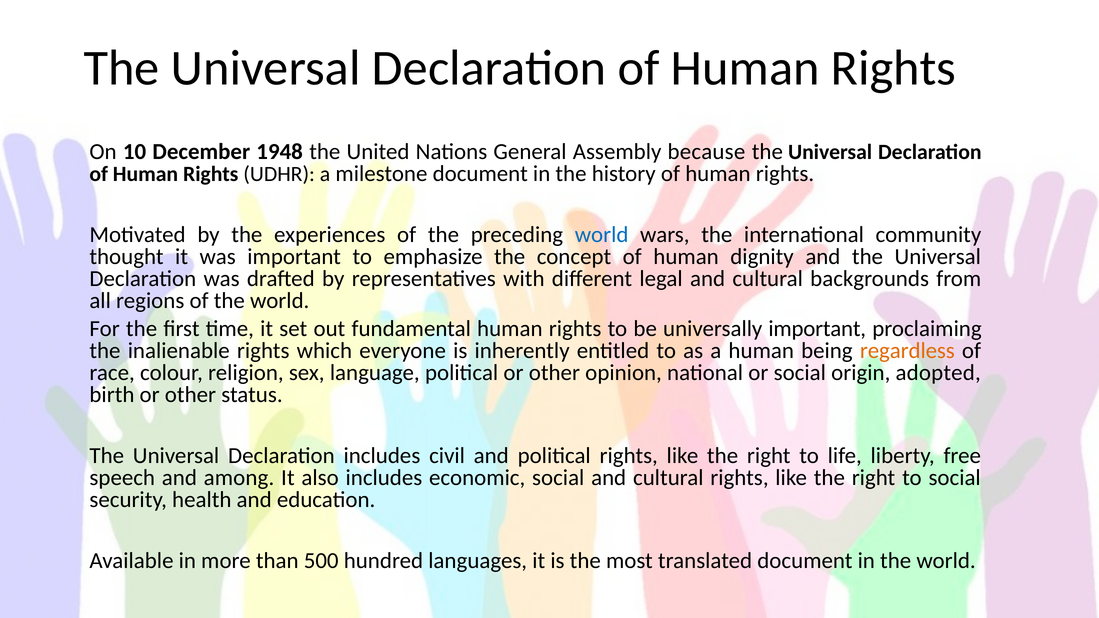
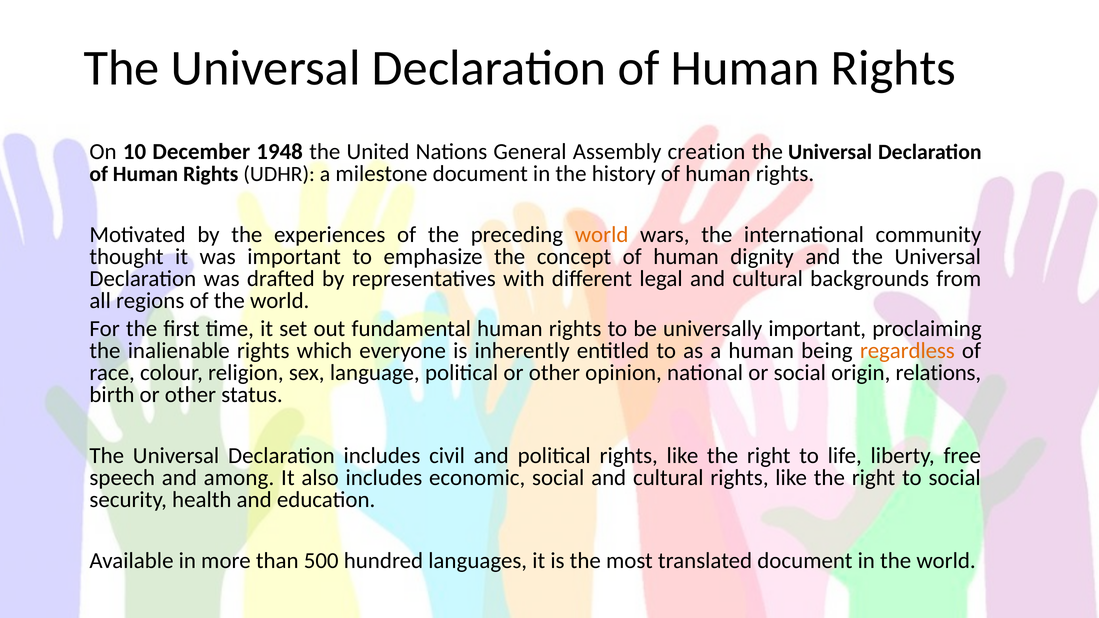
because: because -> creation
world at (602, 235) colour: blue -> orange
adopted: adopted -> relations
